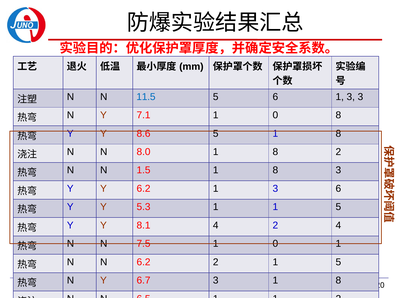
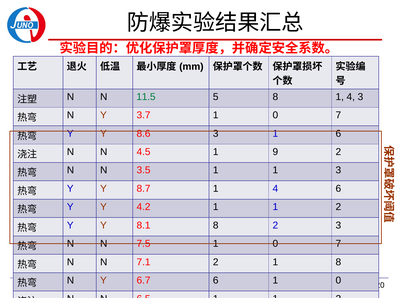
11.5 colour: blue -> green
5 6: 6 -> 8
3 at (351, 97): 3 -> 4
7.1: 7.1 -> 3.7
8 at (338, 115): 8 -> 7
8.6 5: 5 -> 3
8 at (338, 134): 8 -> 6
8.0: 8.0 -> 4.5
8 at (275, 152): 8 -> 9
1.5: 1.5 -> 3.5
8 at (275, 170): 8 -> 1
Y 6.2: 6.2 -> 8.7
3 at (275, 189): 3 -> 4
5.3: 5.3 -> 4.2
5 at (338, 207): 5 -> 2
8.1 4: 4 -> 8
2 4: 4 -> 3
7.5 1 0 1: 1 -> 7
N 6.2: 6.2 -> 7.1
2 1 5: 5 -> 8
6.7 3: 3 -> 6
8 at (338, 281): 8 -> 0
